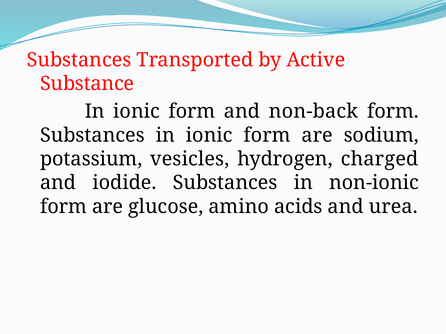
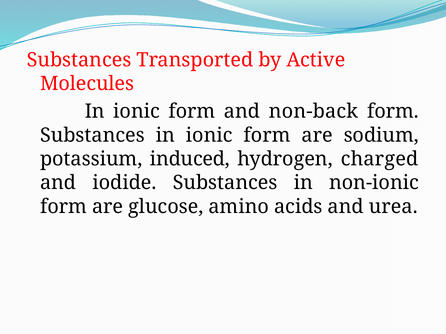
Substance: Substance -> Molecules
vesicles: vesicles -> induced
